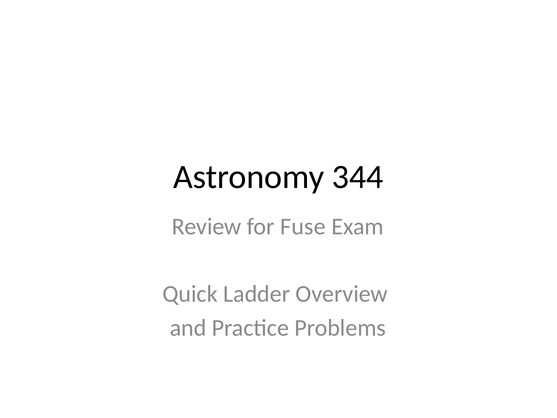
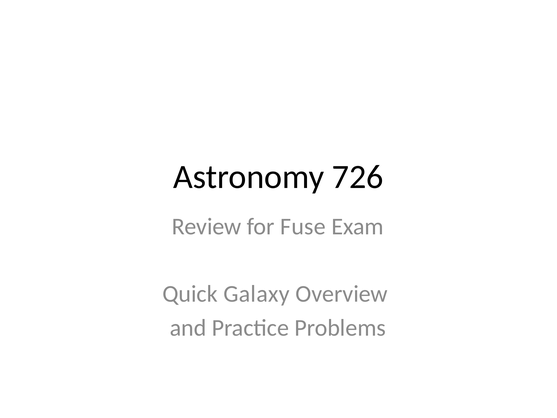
344: 344 -> 726
Ladder: Ladder -> Galaxy
